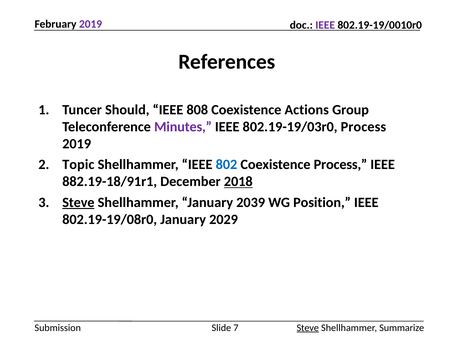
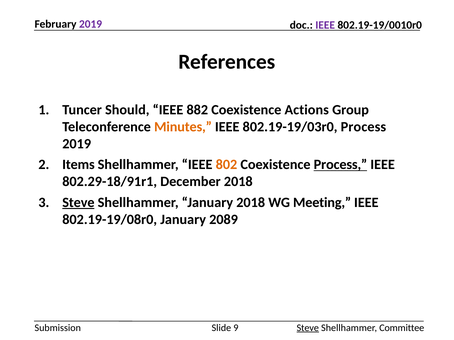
808: 808 -> 882
Minutes colour: purple -> orange
Topic: Topic -> Items
802 colour: blue -> orange
Process at (340, 165) underline: none -> present
882.19-18/91r1: 882.19-18/91r1 -> 802.29-18/91r1
2018 at (238, 182) underline: present -> none
January 2039: 2039 -> 2018
Position: Position -> Meeting
2029: 2029 -> 2089
7: 7 -> 9
Summarize: Summarize -> Committee
